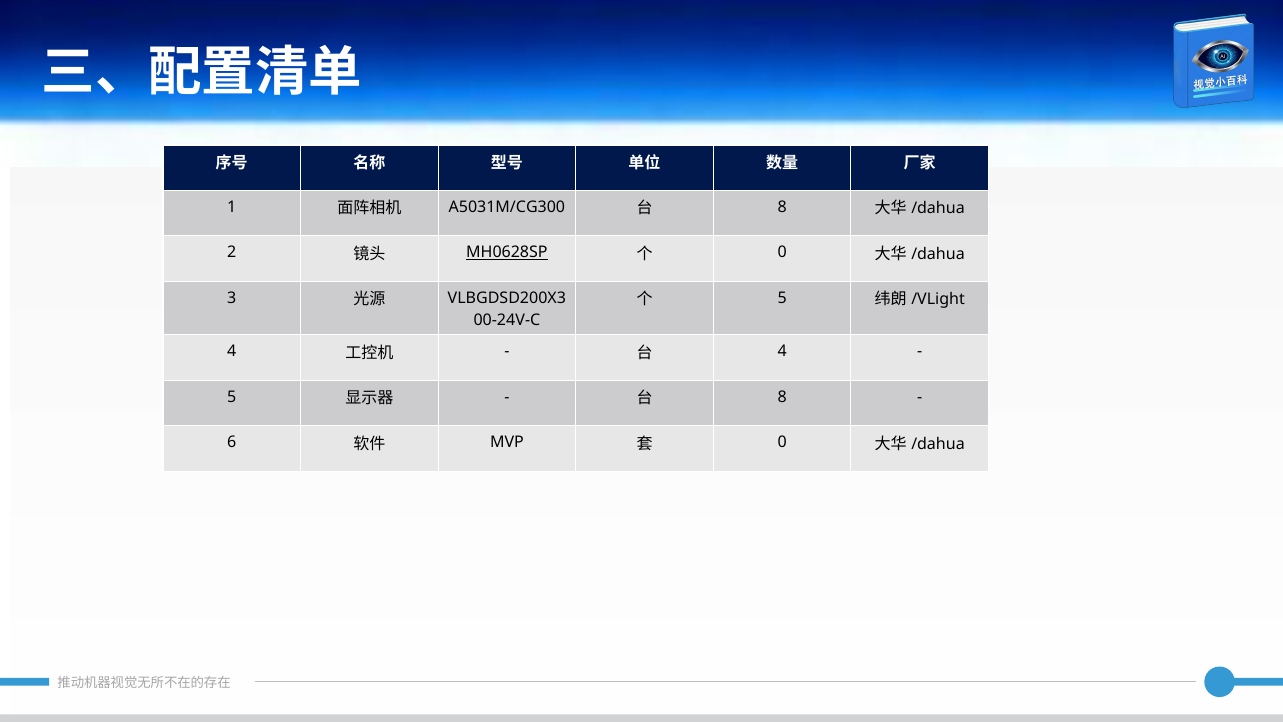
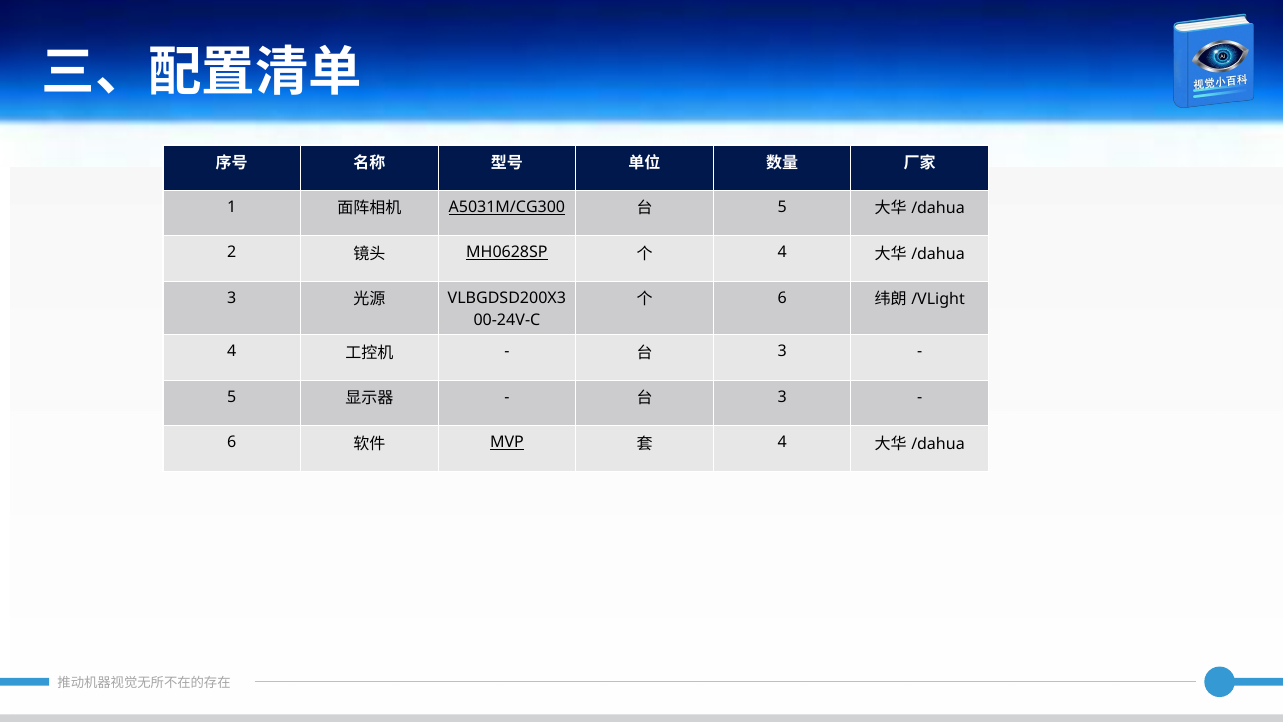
A5031M/CG300 underline: none -> present
8 at (782, 207): 8 -> 5
0 at (782, 253): 0 -> 4
5 at (782, 298): 5 -> 6
4 at (782, 351): 4 -> 3
8 at (782, 397): 8 -> 3
MVP underline: none -> present
0 at (782, 442): 0 -> 4
